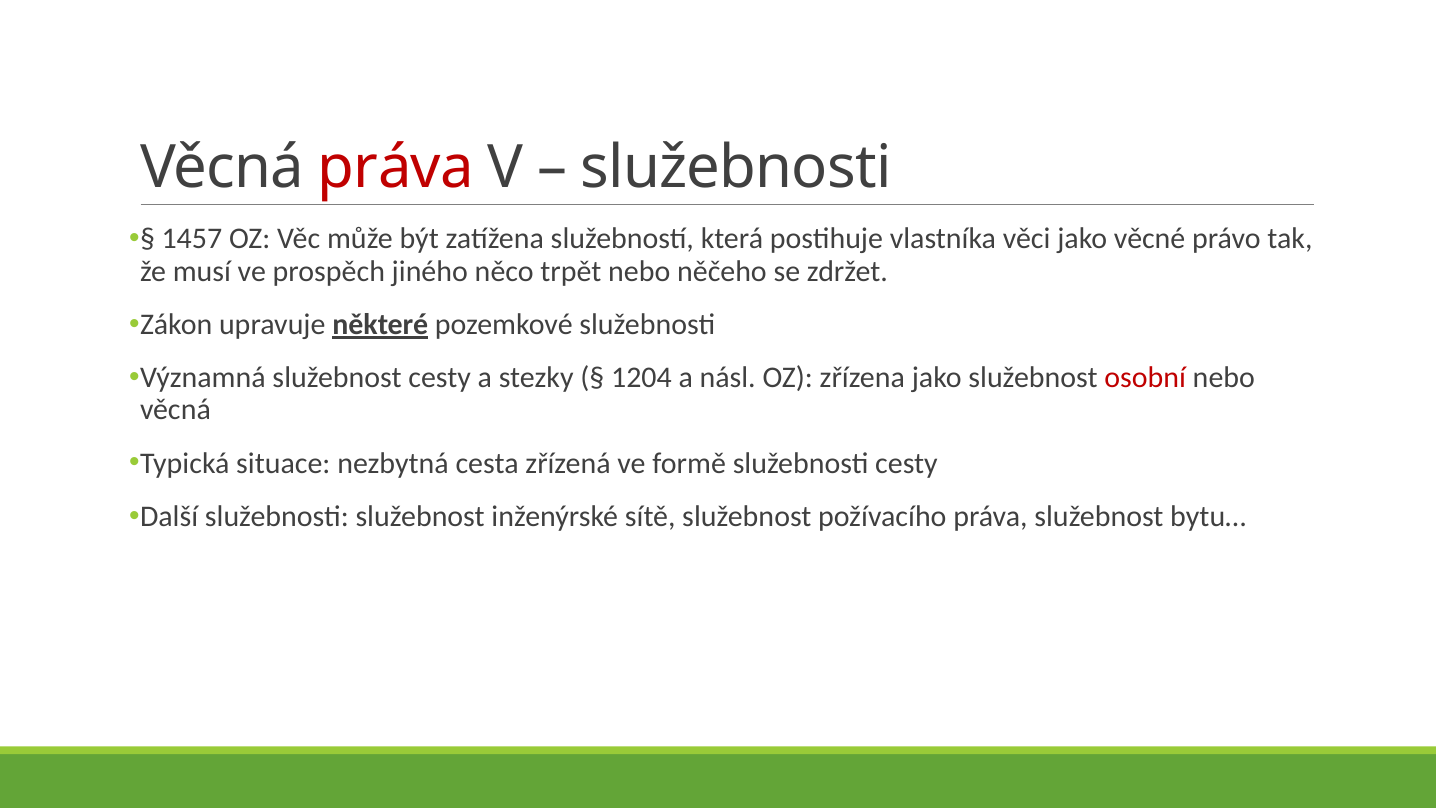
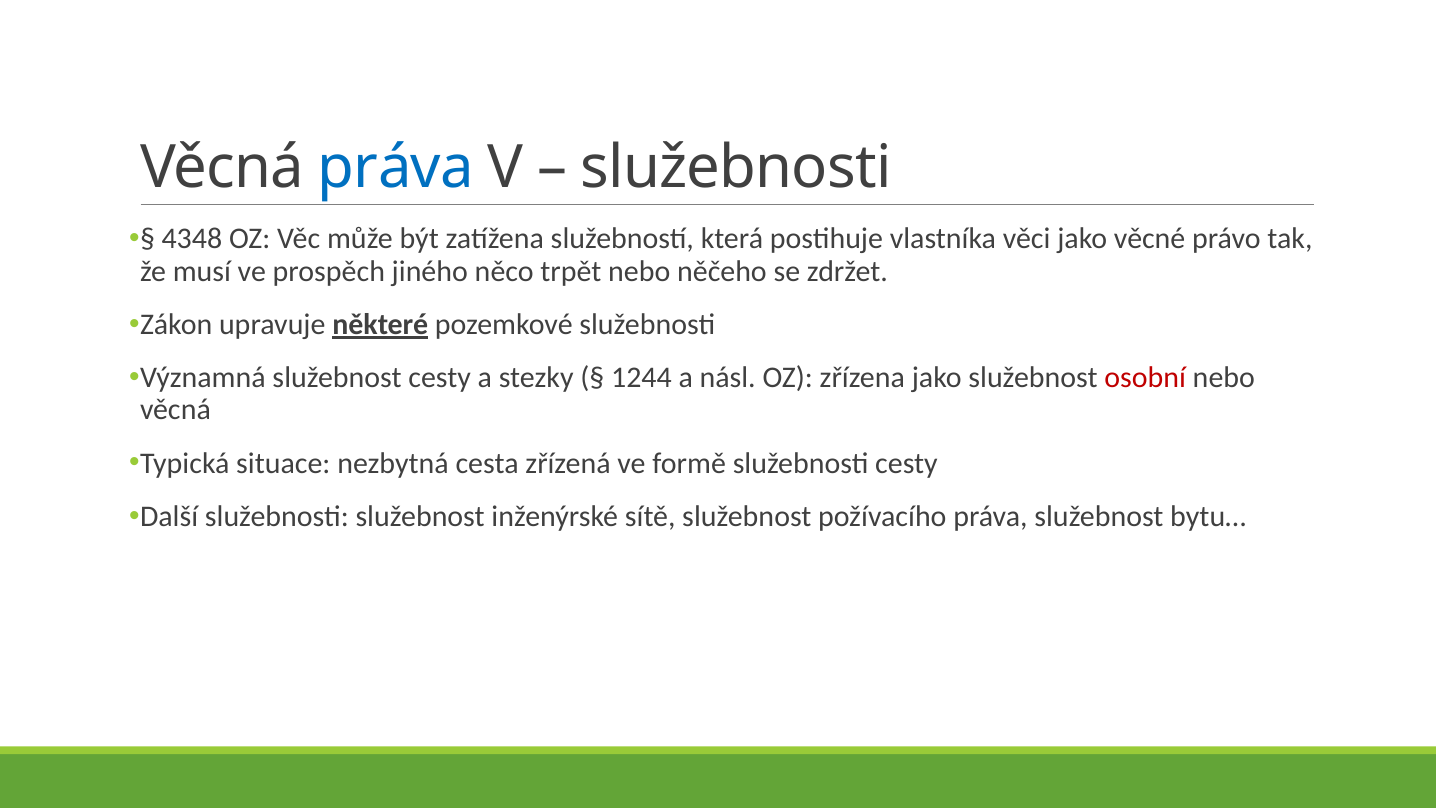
práva at (396, 167) colour: red -> blue
1457: 1457 -> 4348
1204: 1204 -> 1244
